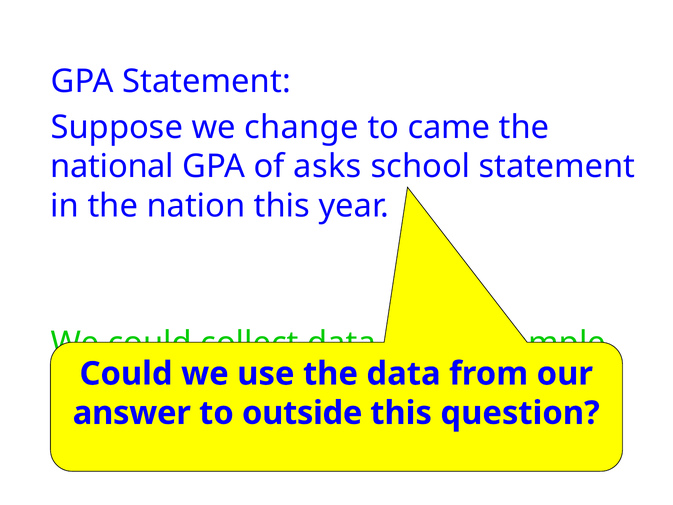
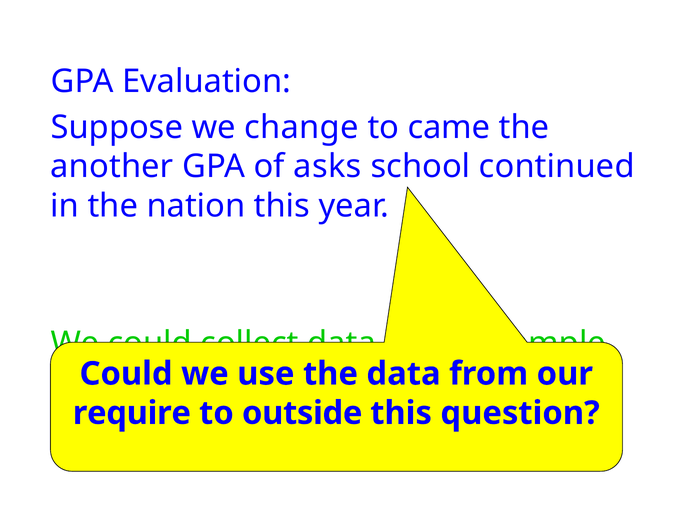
GPA Statement: Statement -> Evaluation
national: national -> another
school statement: statement -> continued
answer: answer -> require
